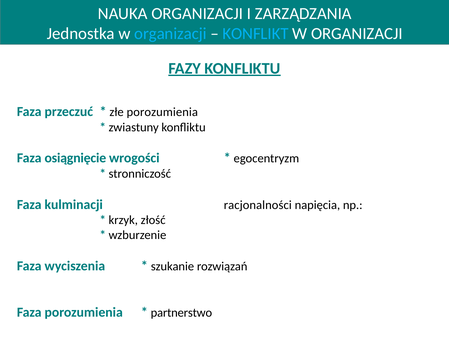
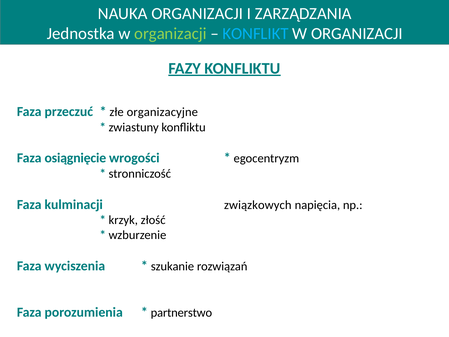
organizacji at (170, 34) colour: light blue -> light green
złe porozumienia: porozumienia -> organizacyjne
racjonalności: racjonalności -> związkowych
